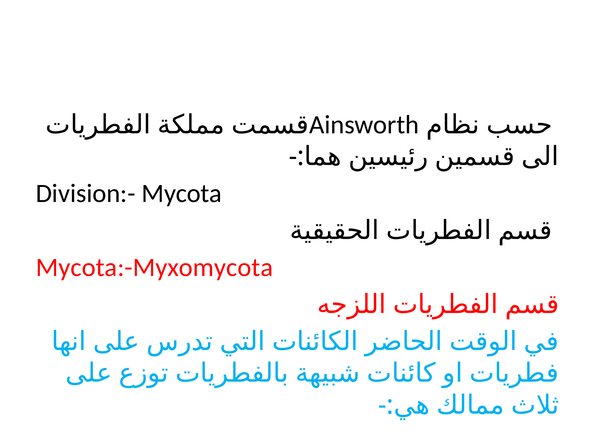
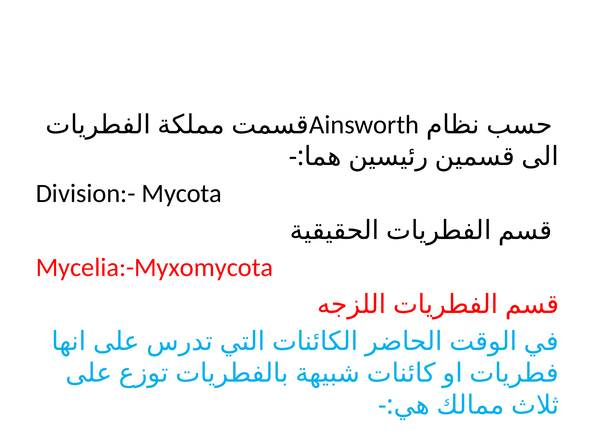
Mycota:-Myxomycota: Mycota:-Myxomycota -> Mycelia:-Myxomycota
